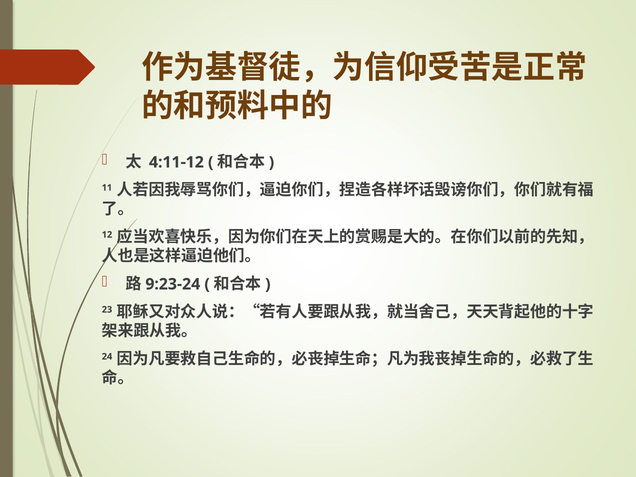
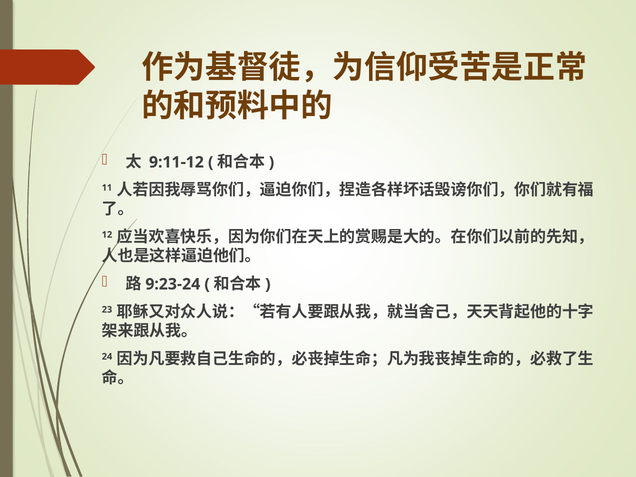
4:11-12: 4:11-12 -> 9:11-12
